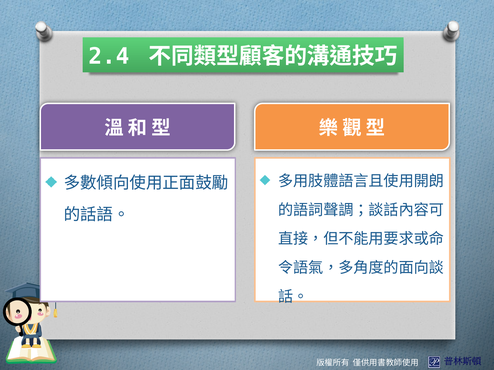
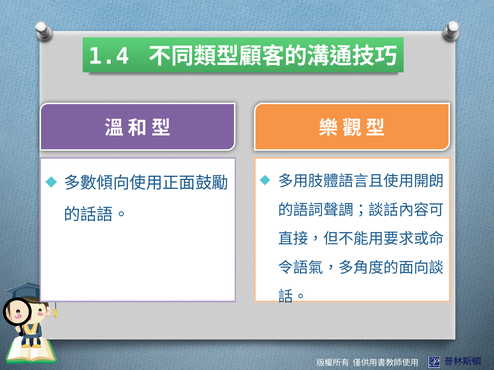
2.4: 2.4 -> 1.4
